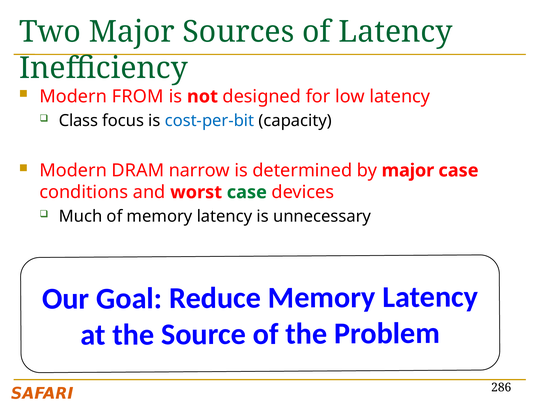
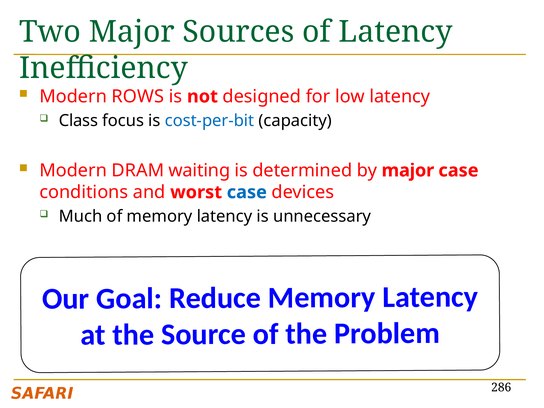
FROM: FROM -> ROWS
narrow: narrow -> waiting
case at (247, 192) colour: green -> blue
